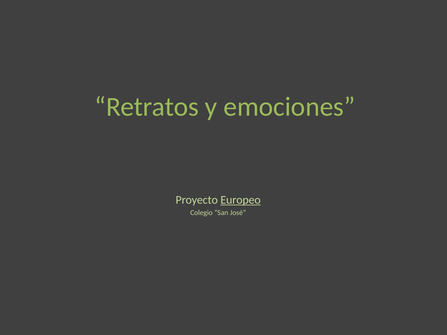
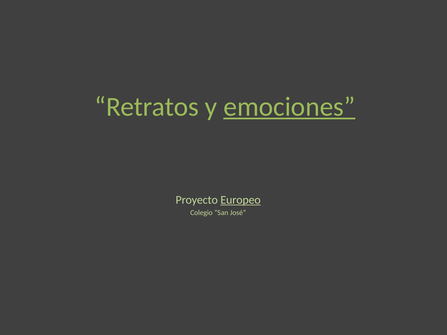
emociones underline: none -> present
